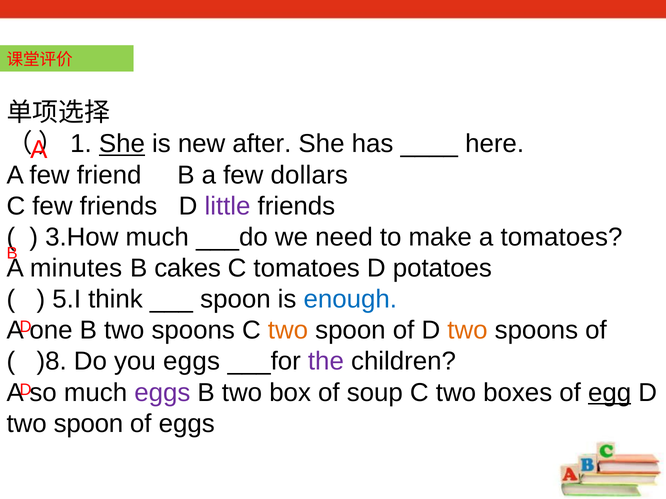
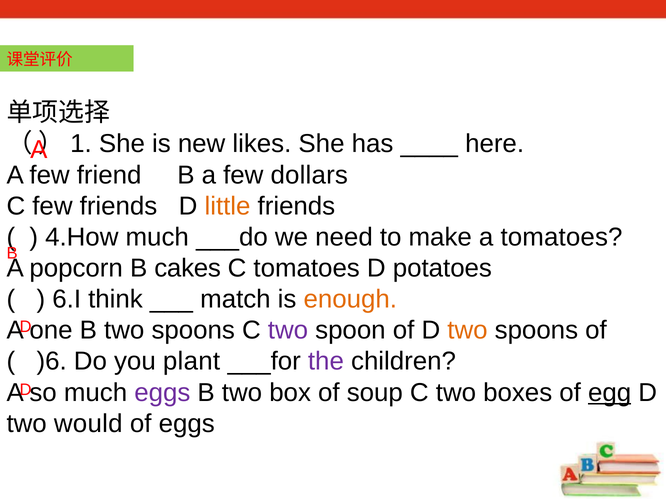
She at (122, 144) underline: present -> none
after: after -> likes
little colour: purple -> orange
3.How: 3.How -> 4.How
minutes: minutes -> popcorn
5.I: 5.I -> 6.I
spoon at (235, 300): spoon -> match
enough colour: blue -> orange
two at (288, 331) colour: orange -> purple
)8: )8 -> )6
you eggs: eggs -> plant
spoon at (88, 424): spoon -> would
